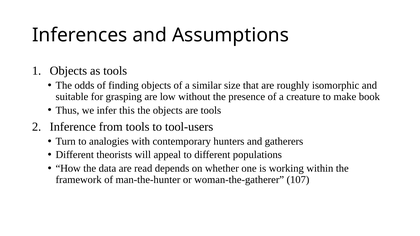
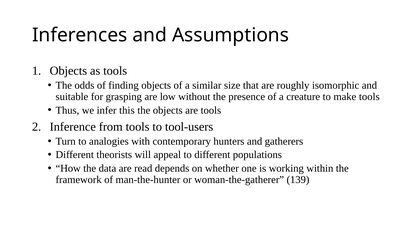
make book: book -> tools
107: 107 -> 139
